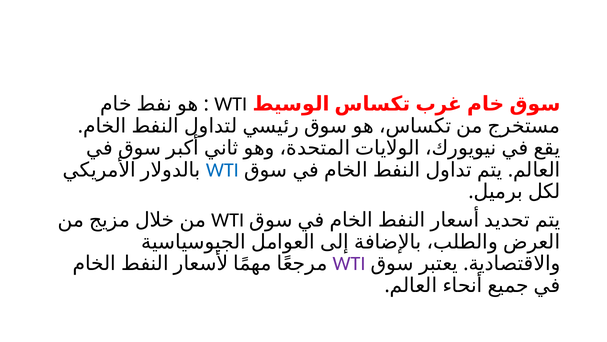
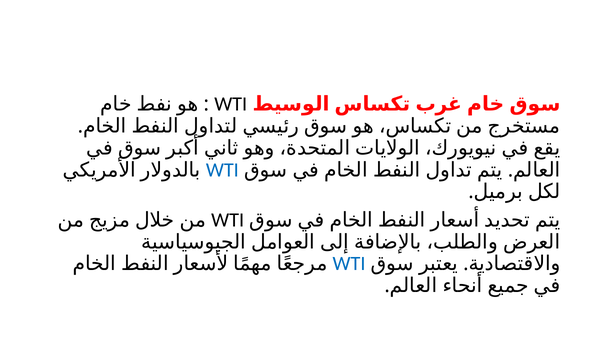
WTI at (349, 263) colour: purple -> blue
